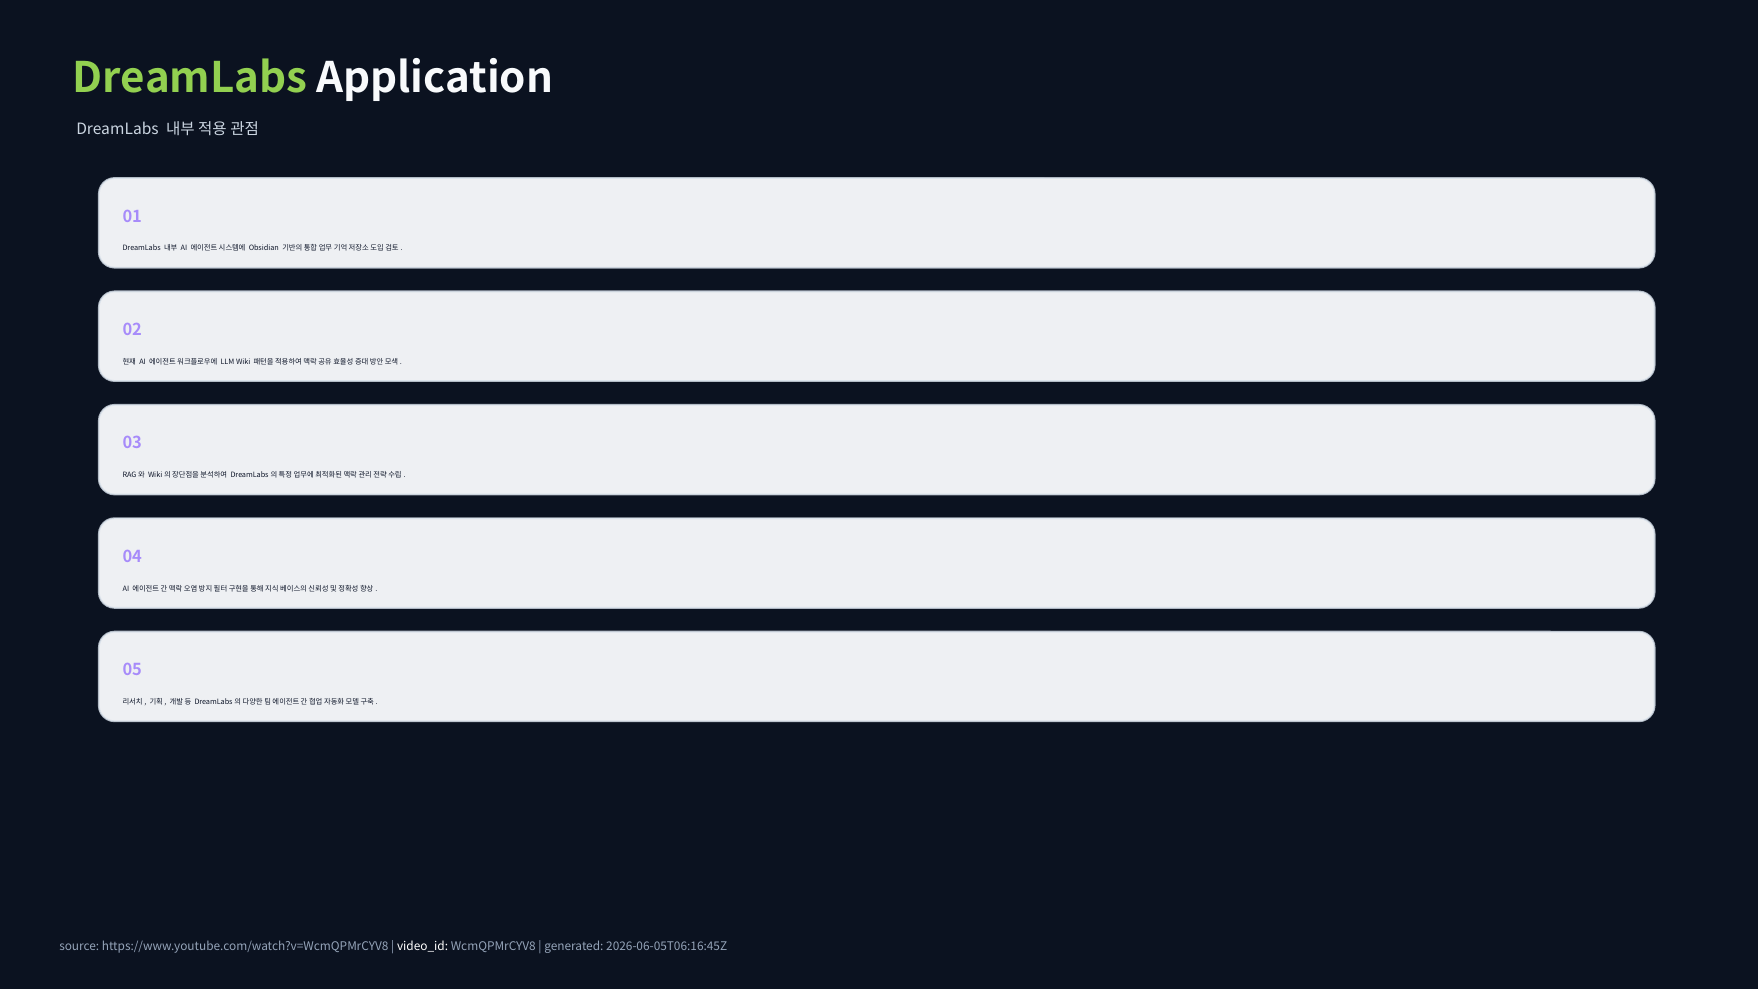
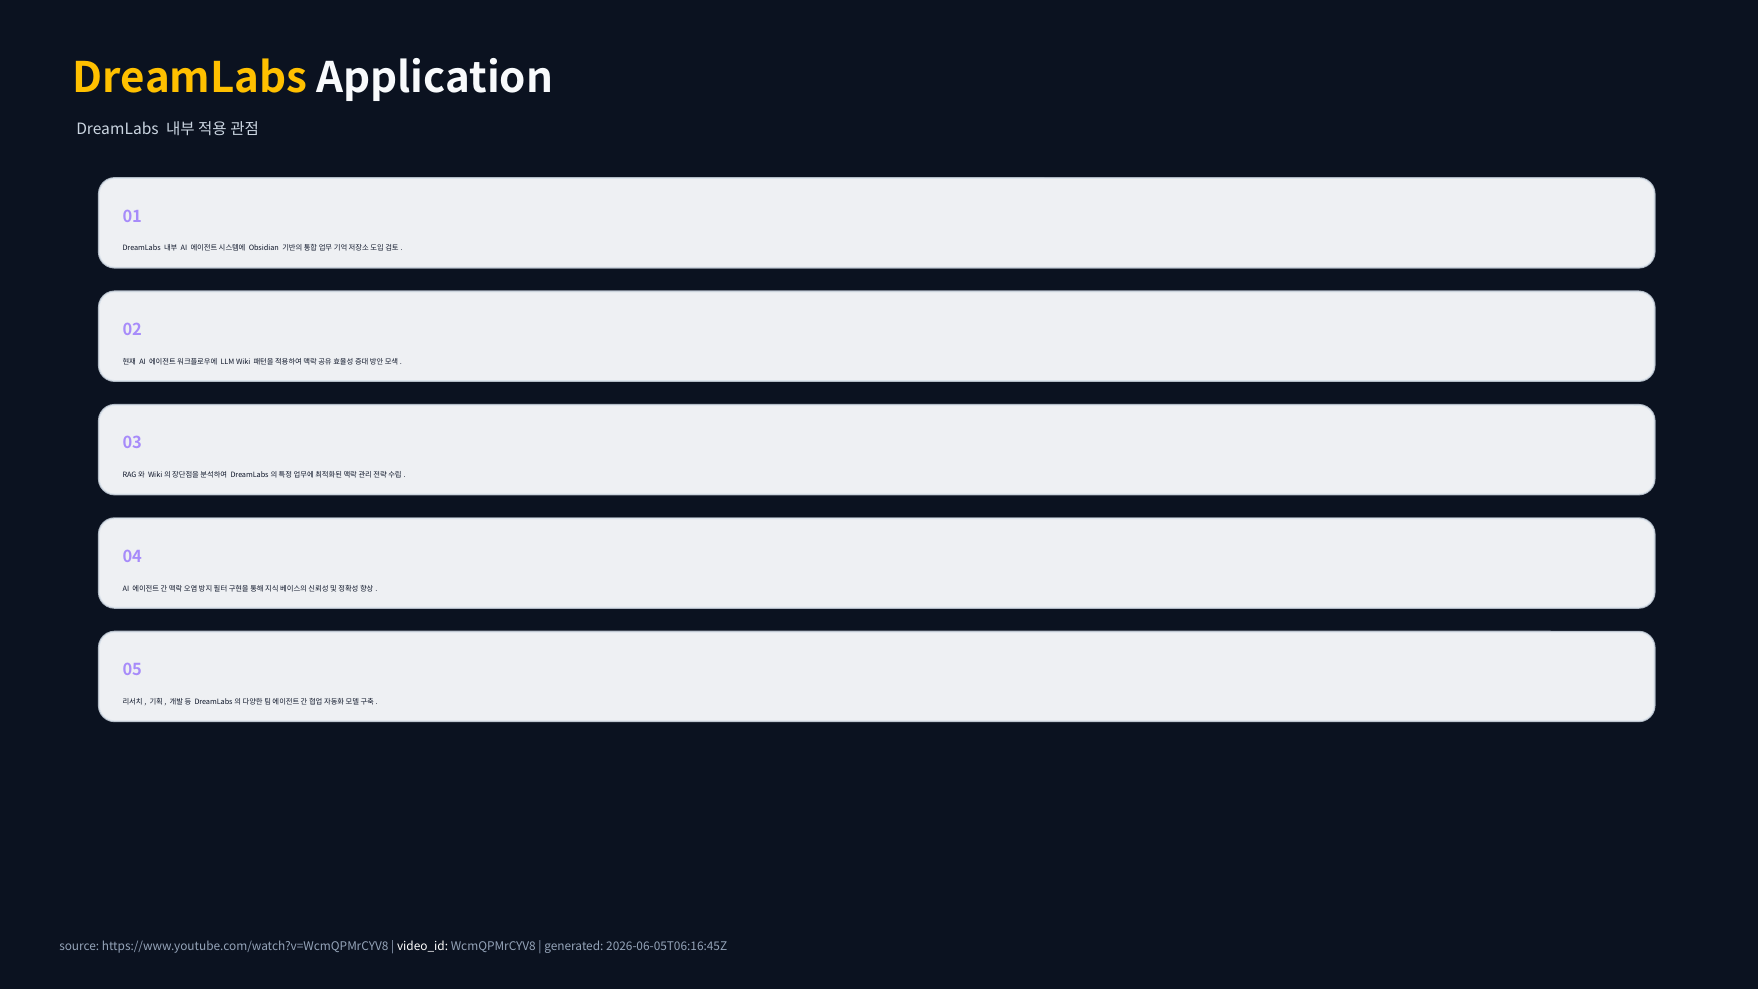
DreamLabs at (190, 79) colour: light green -> yellow
